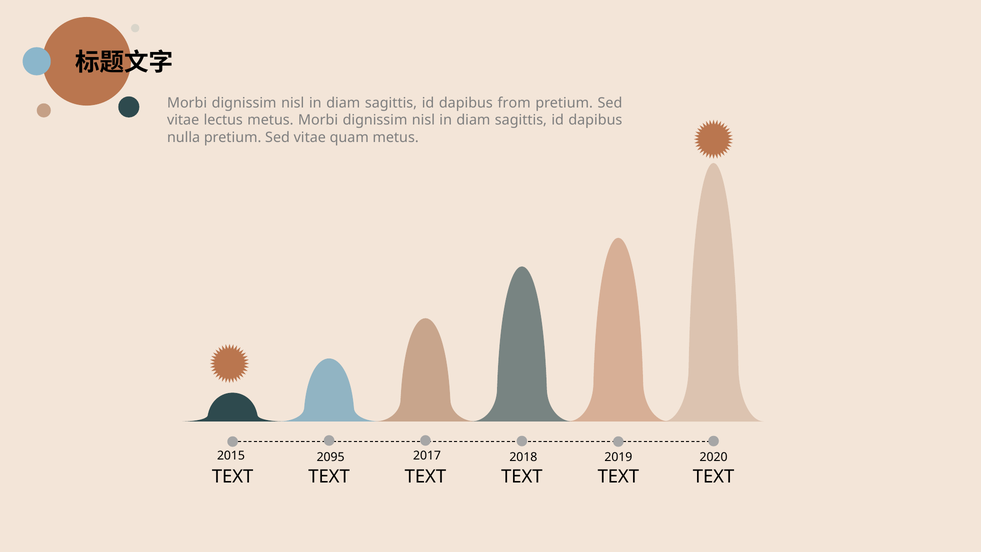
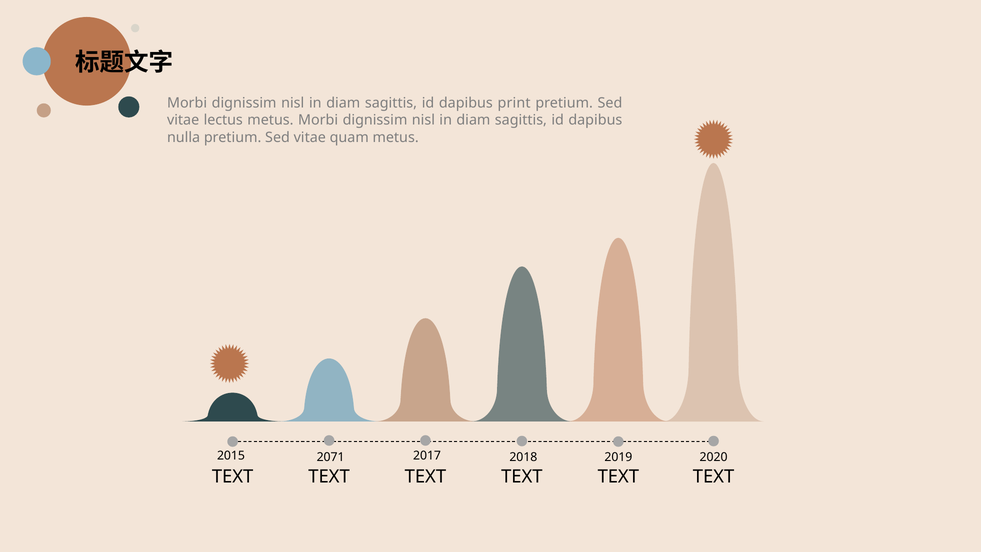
from: from -> print
2095: 2095 -> 2071
